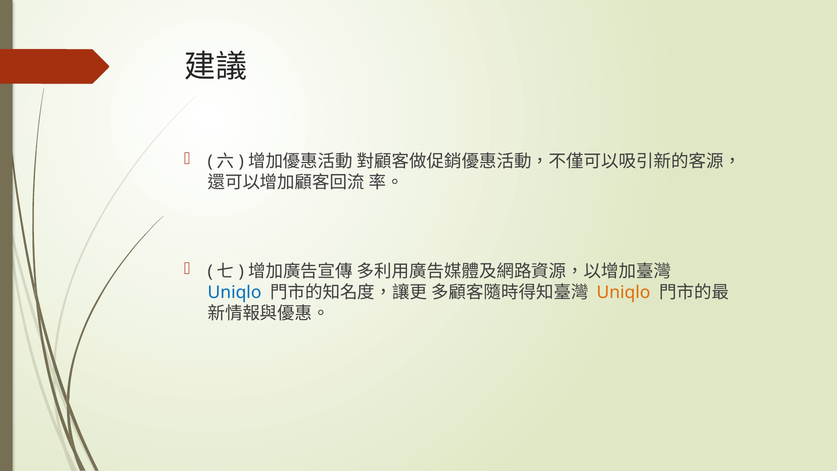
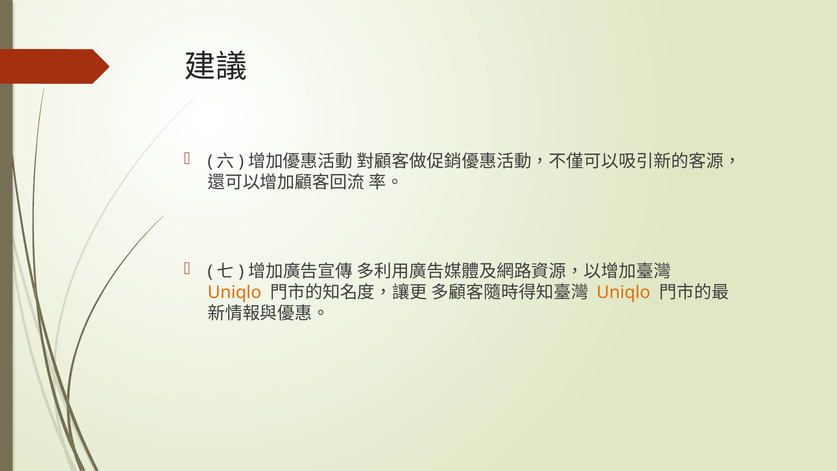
Uniqlo at (235, 292) colour: blue -> orange
